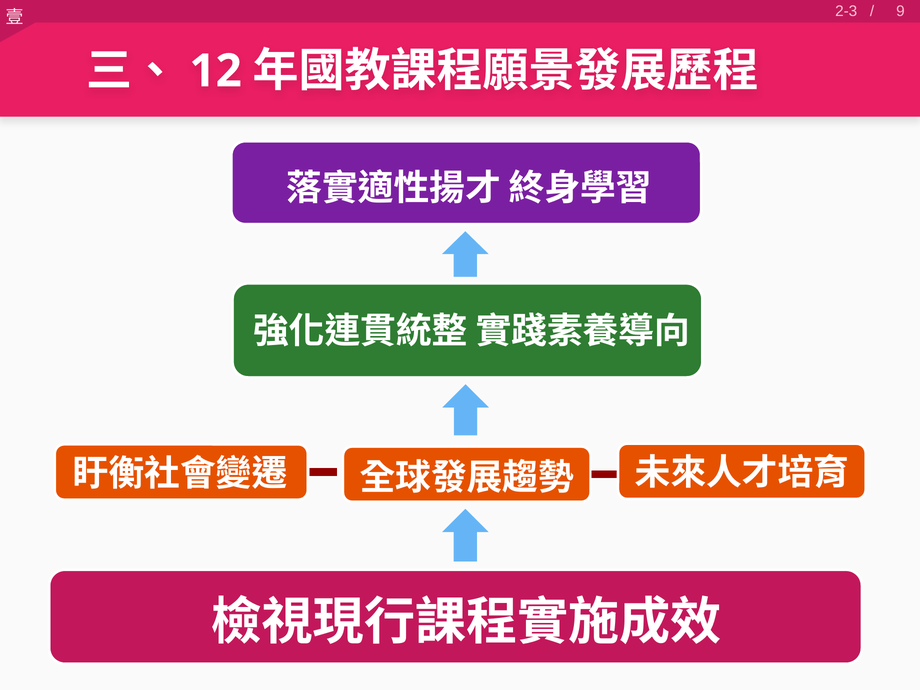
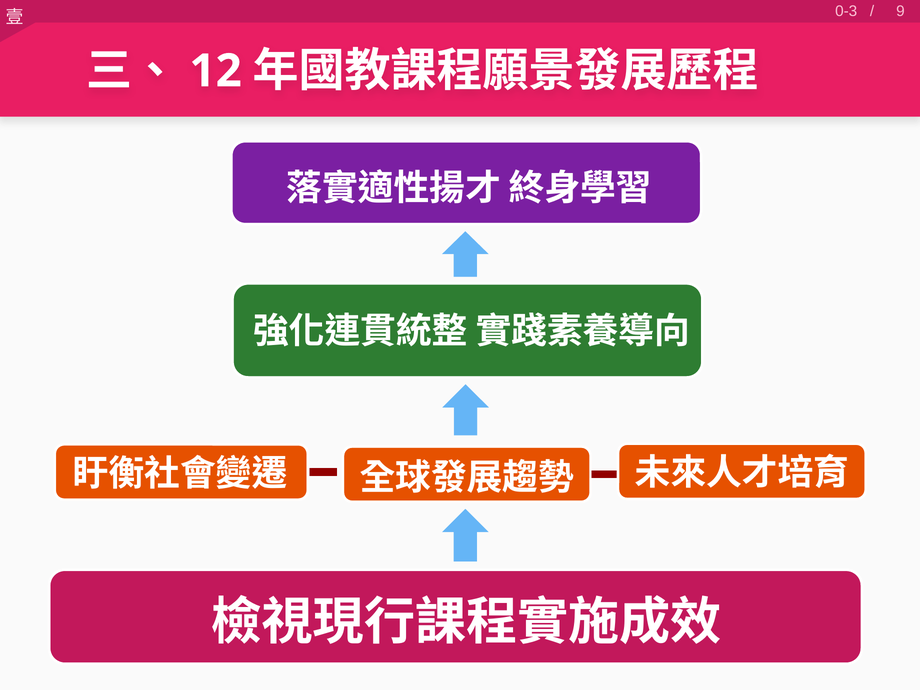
2-3: 2-3 -> 0-3
